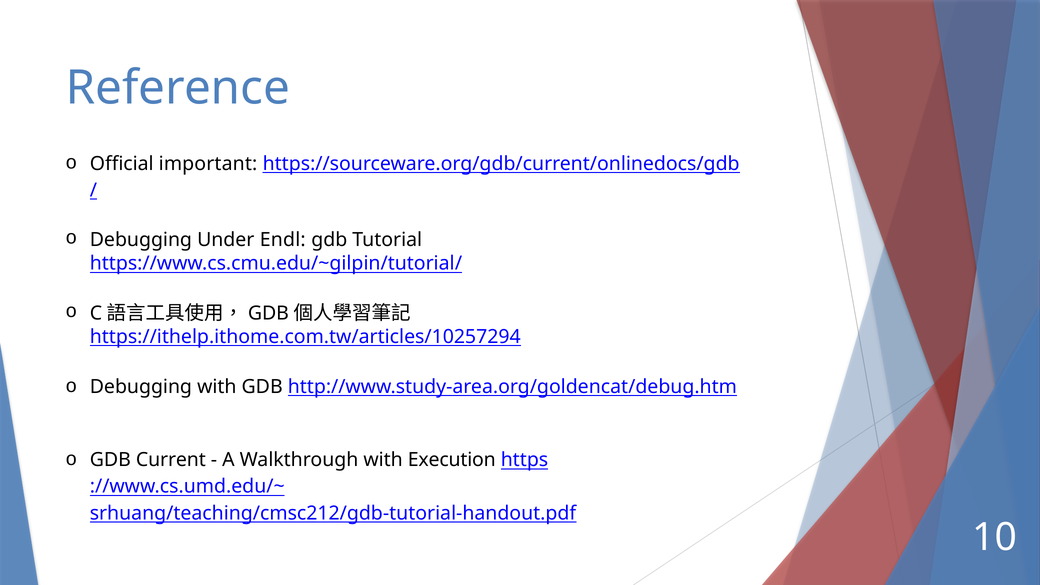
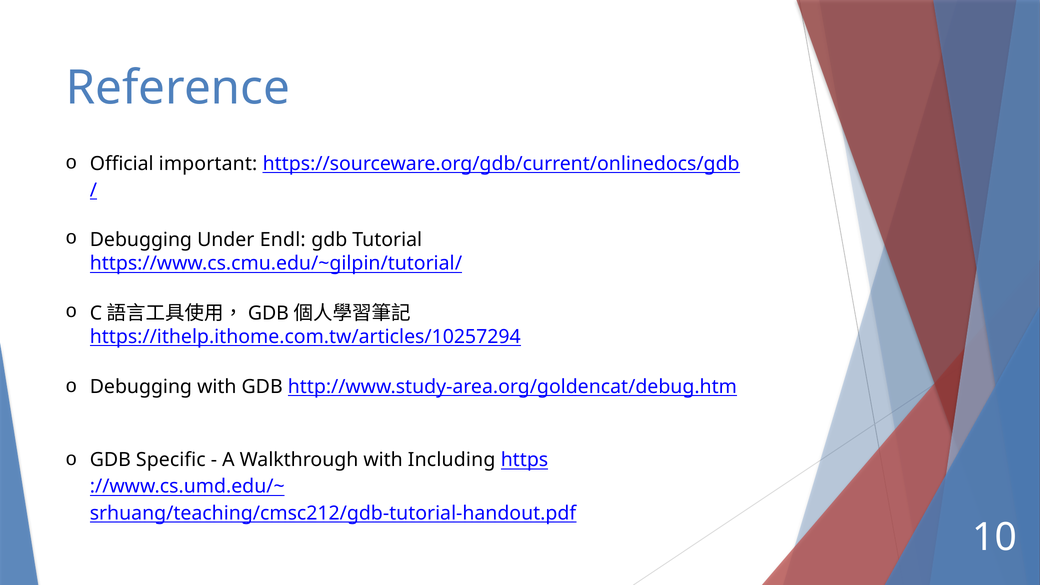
Current: Current -> Specific
Execution: Execution -> Including
